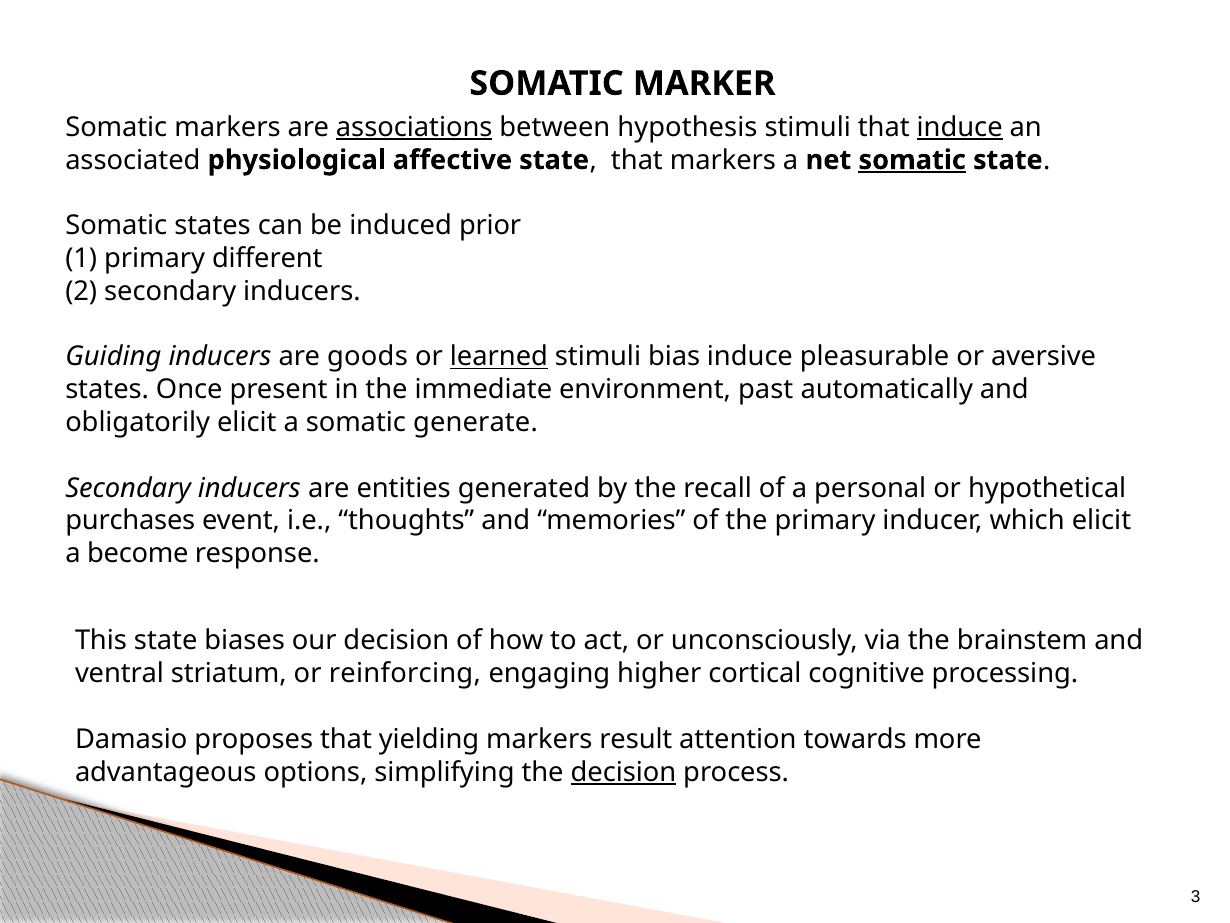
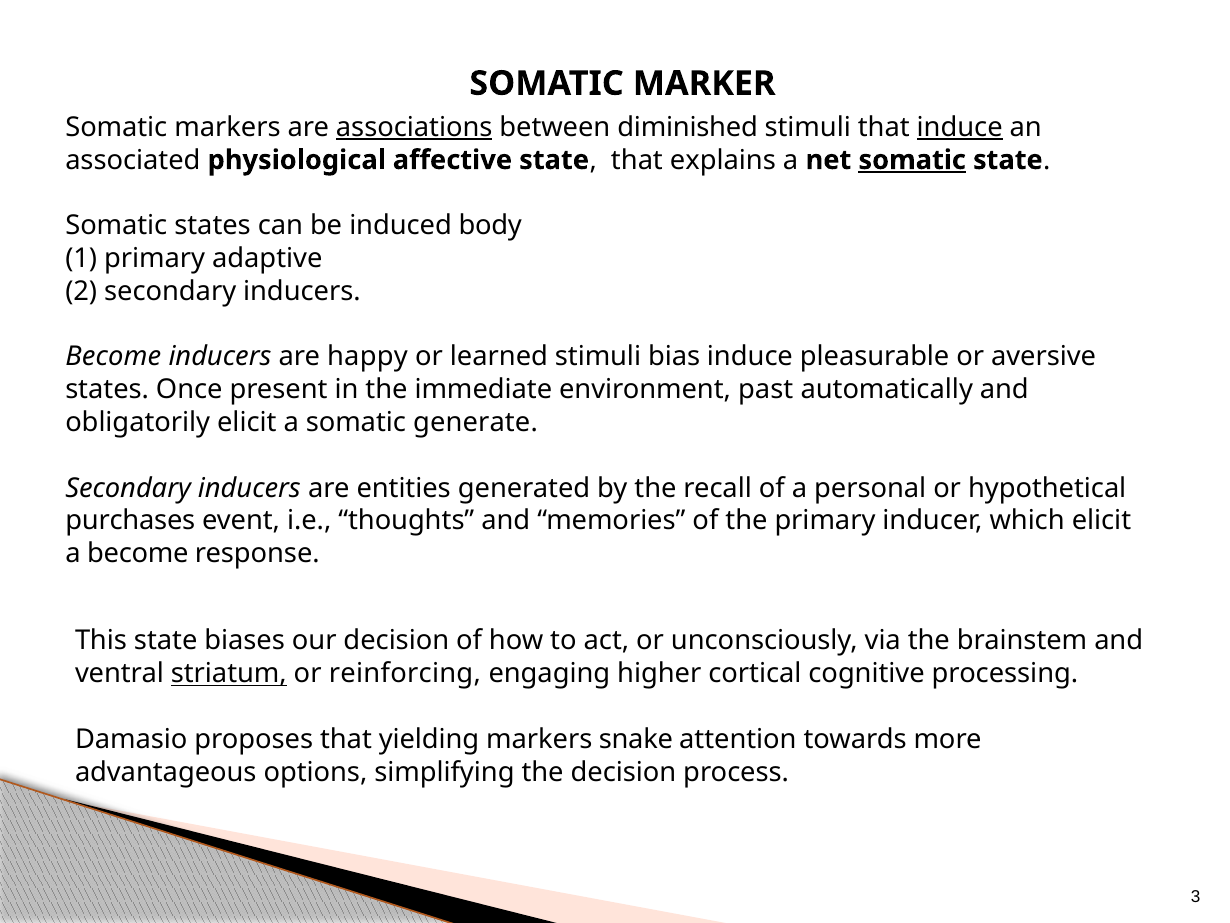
hypothesis: hypothesis -> diminished
that markers: markers -> explains
prior: prior -> body
different: different -> adaptive
Guiding at (113, 357): Guiding -> Become
goods: goods -> happy
learned underline: present -> none
striatum underline: none -> present
result: result -> snake
decision at (623, 772) underline: present -> none
